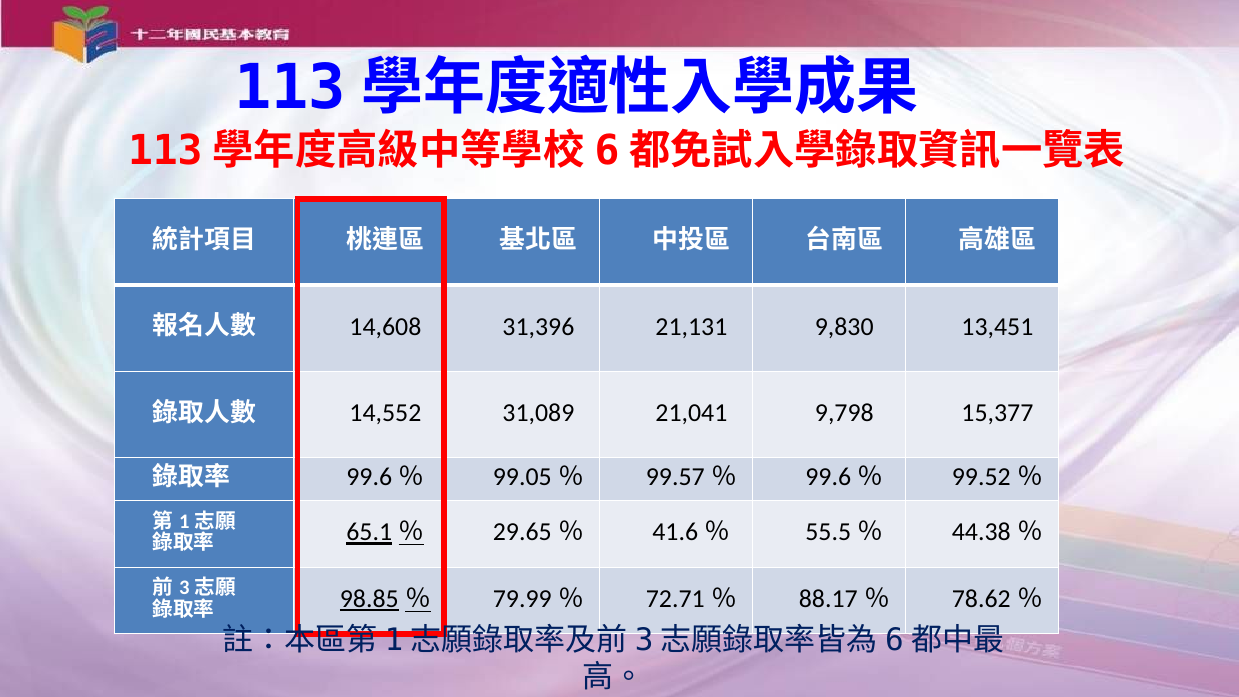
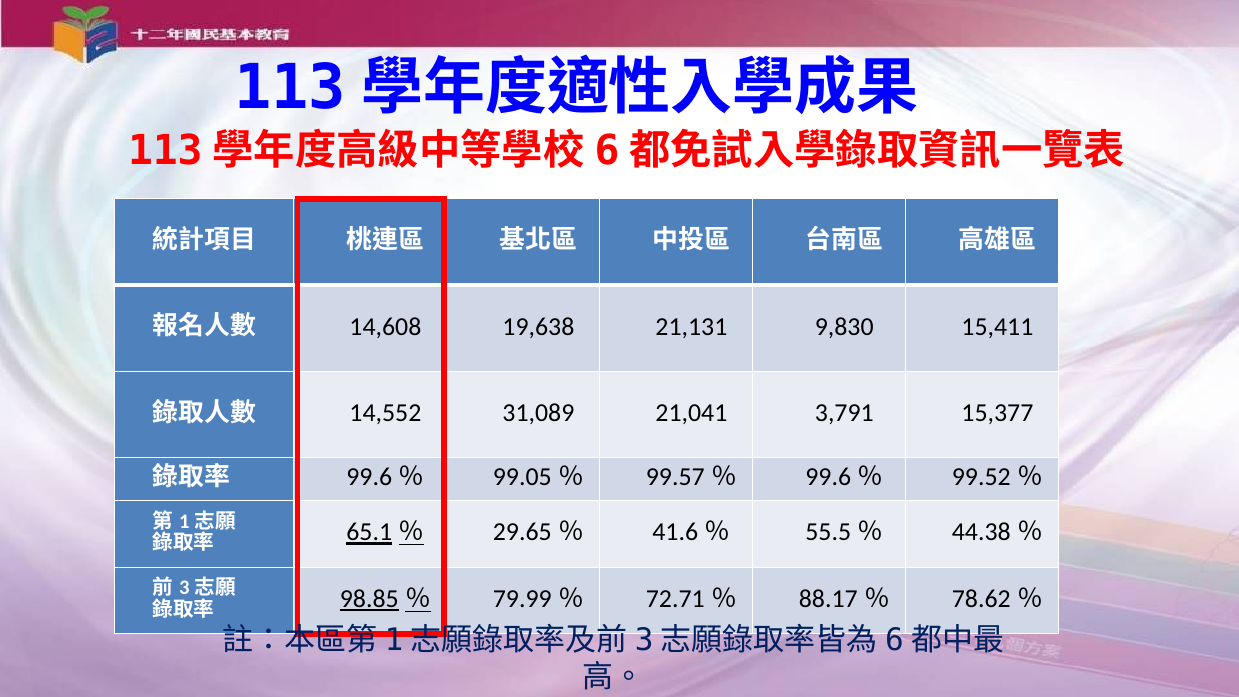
31,396: 31,396 -> 19,638
13,451: 13,451 -> 15,411
9,798: 9,798 -> 3,791
